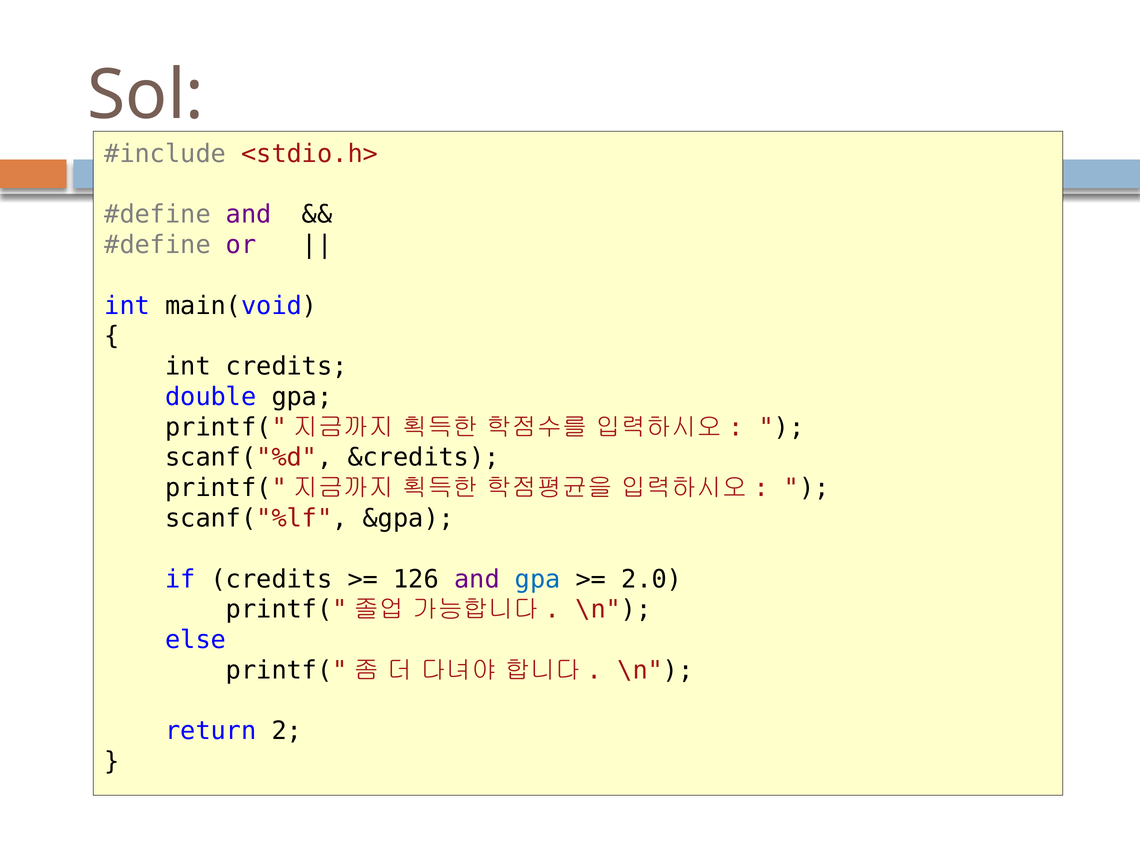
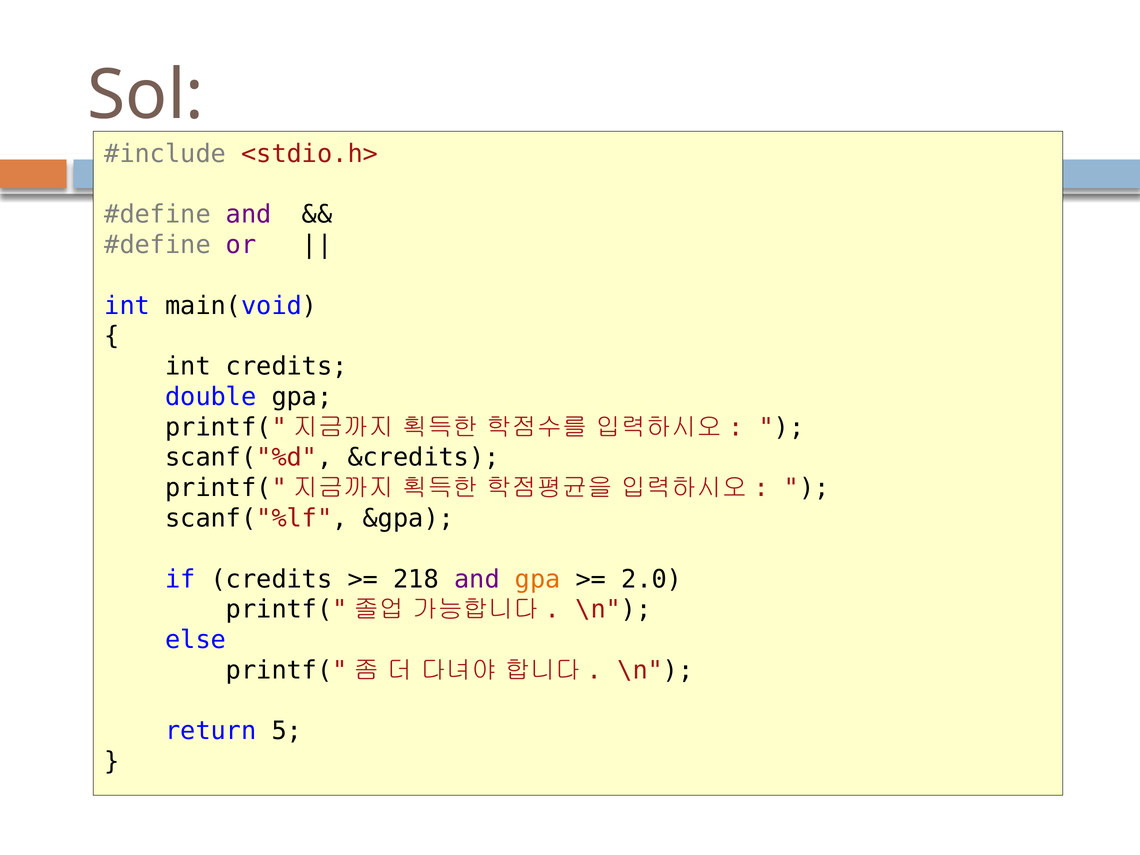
126: 126 -> 218
gpa at (538, 579) colour: blue -> orange
2: 2 -> 5
